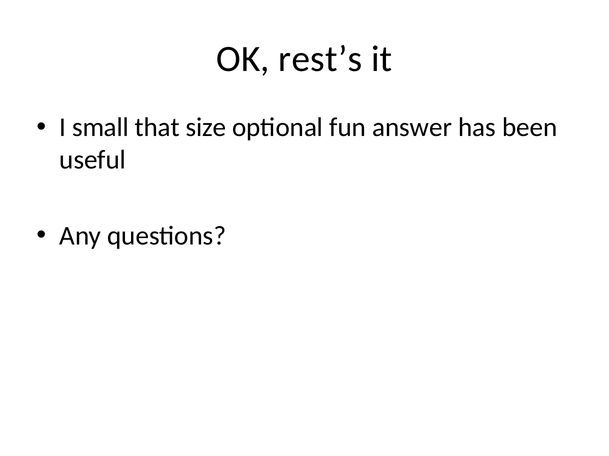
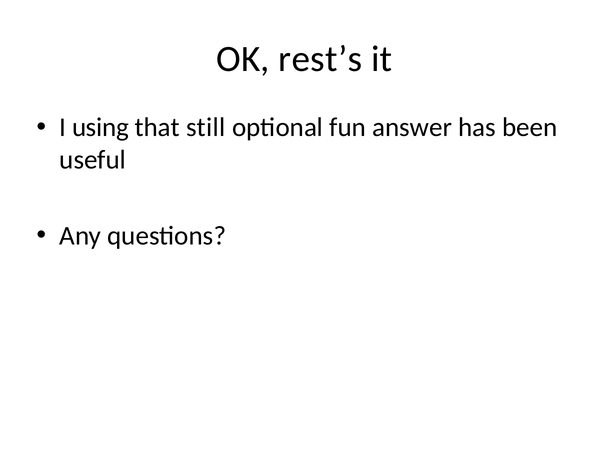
small: small -> using
size: size -> still
